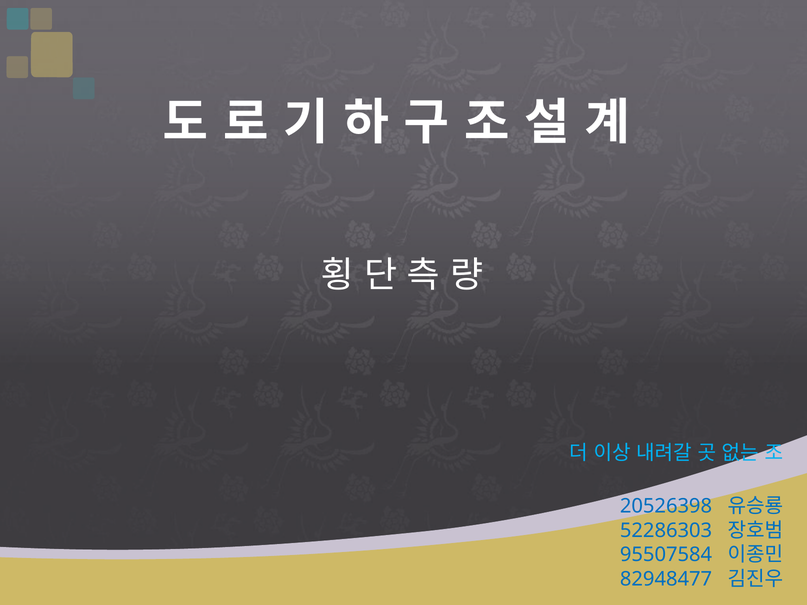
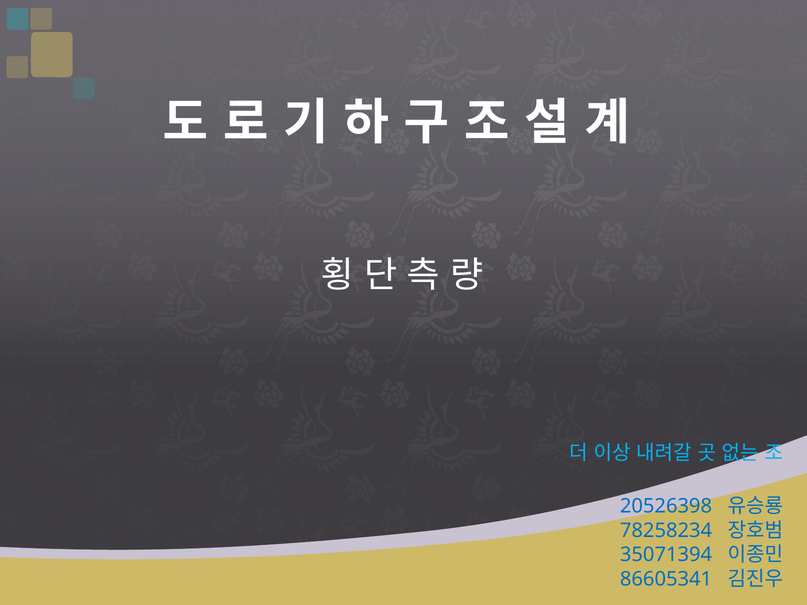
52286303: 52286303 -> 78258234
95507584: 95507584 -> 35071394
82948477: 82948477 -> 86605341
